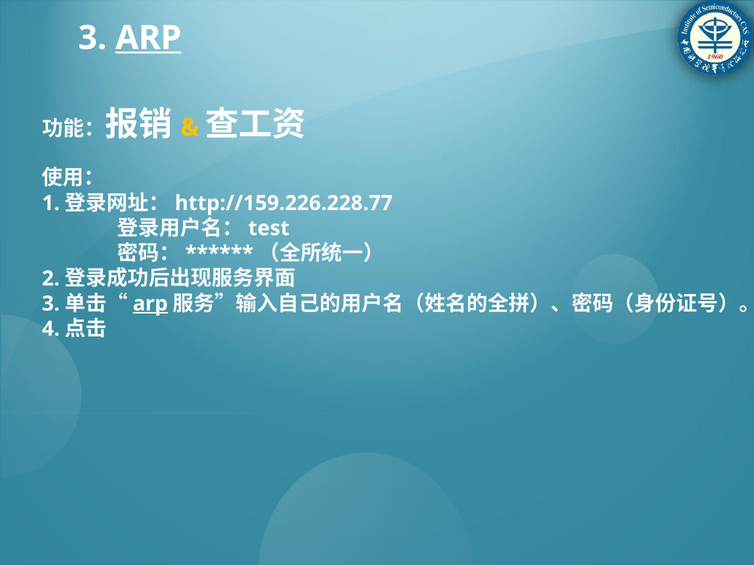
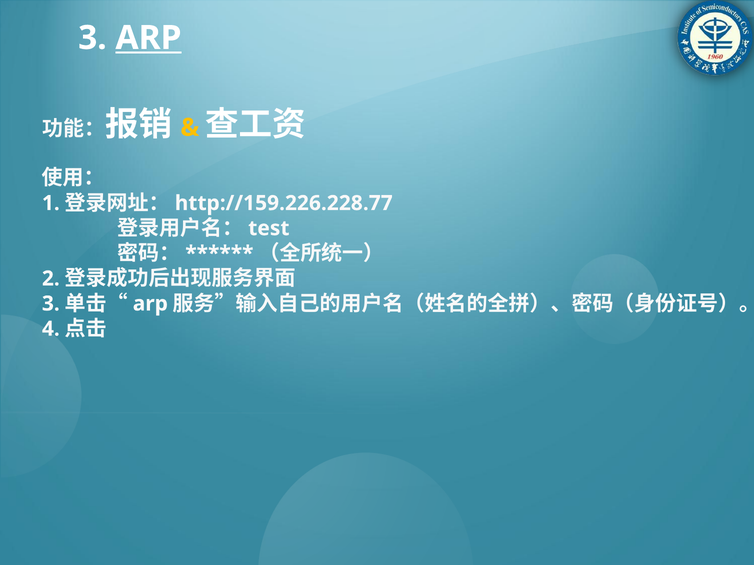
arp at (150, 304) underline: present -> none
